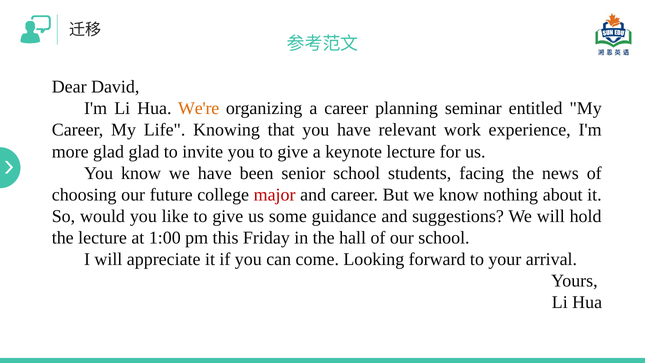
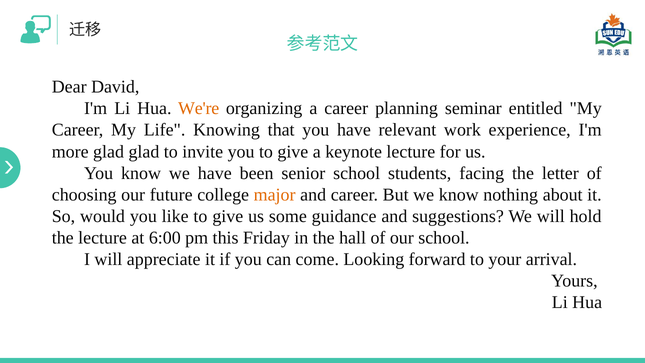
news: news -> letter
major colour: red -> orange
1:00: 1:00 -> 6:00
